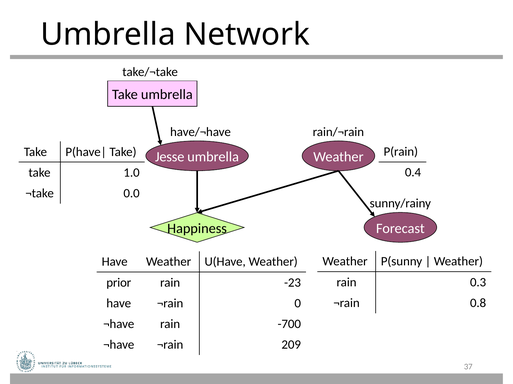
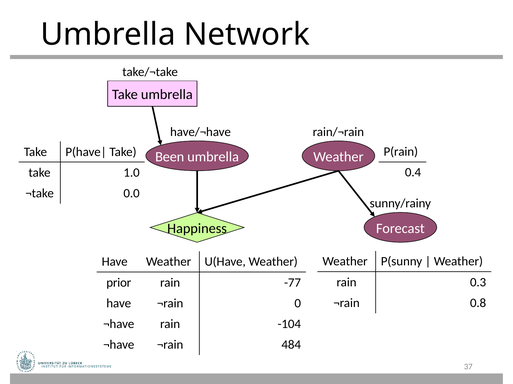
Jesse: Jesse -> Been
-23: -23 -> -77
-700: -700 -> -104
209: 209 -> 484
